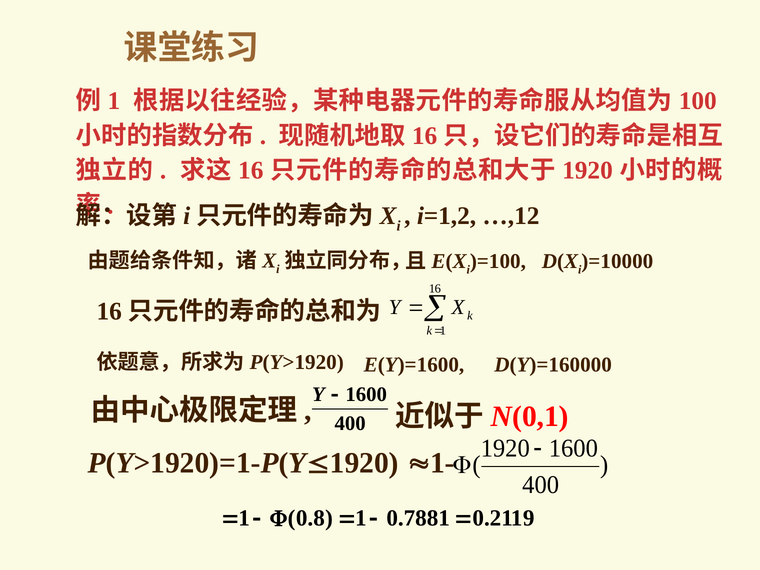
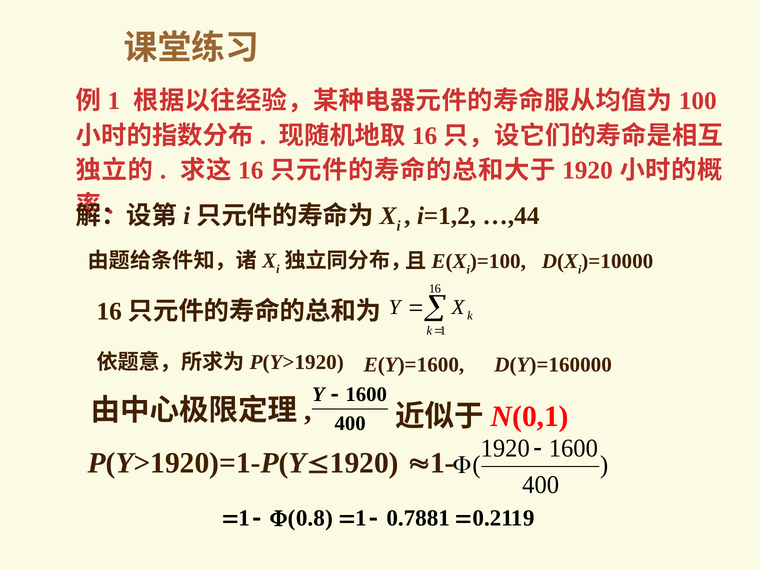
…,12: …,12 -> …,44
